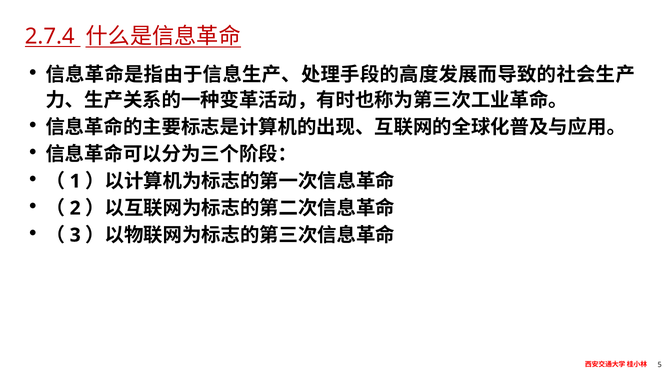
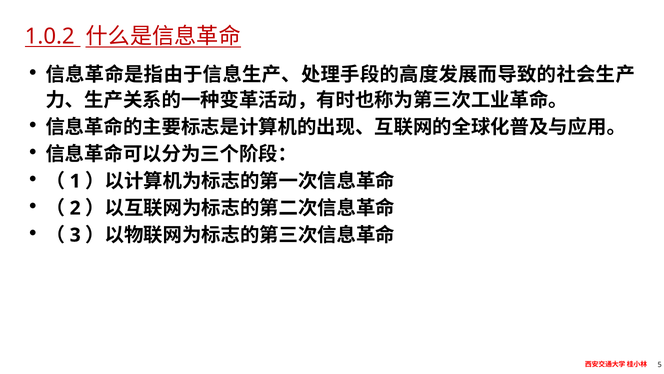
2.7.4: 2.7.4 -> 1.0.2
